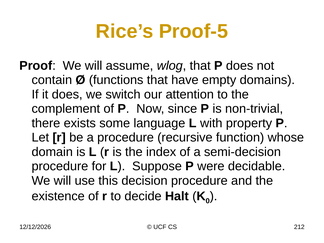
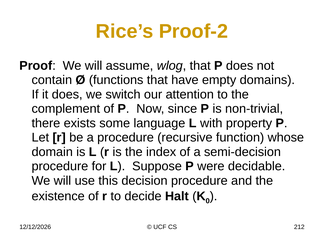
Proof-5: Proof-5 -> Proof-2
